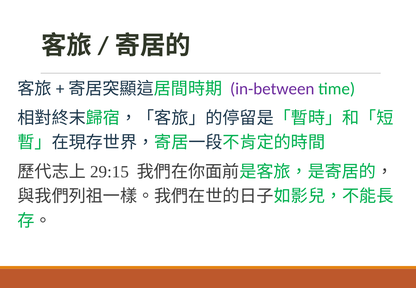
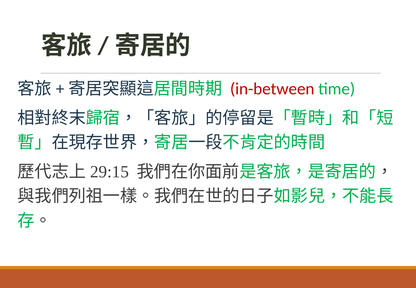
in-between colour: purple -> red
